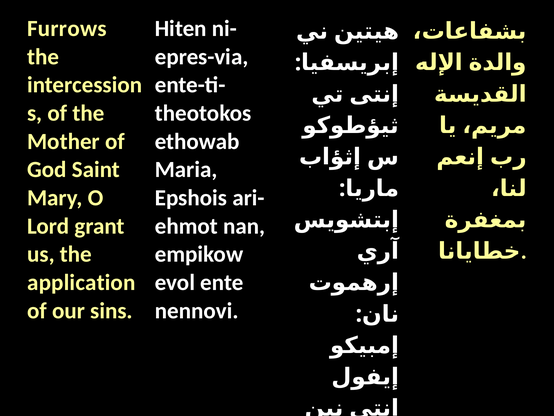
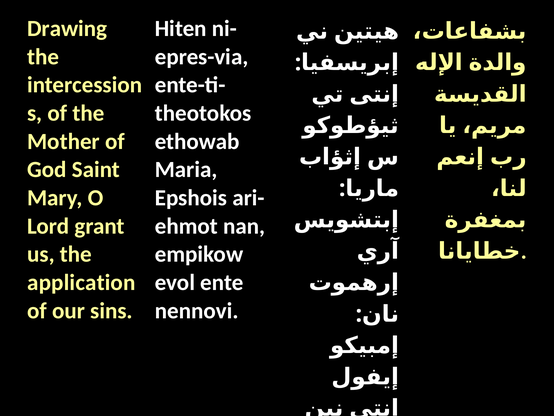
Furrows: Furrows -> Drawing
